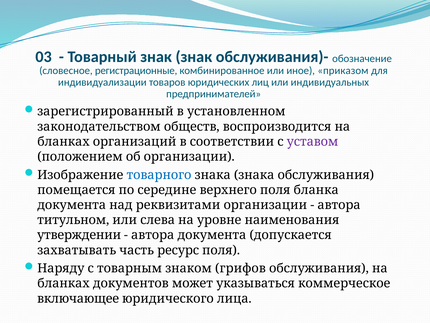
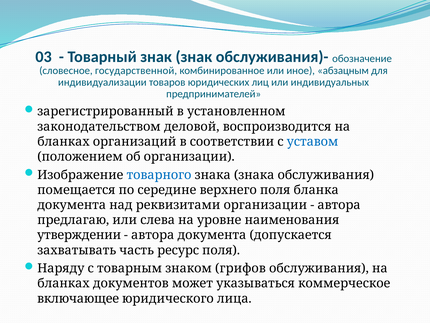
регистрационные: регистрационные -> государственной
приказом: приказом -> абзацным
обществ: обществ -> деловой
уставом colour: purple -> blue
титульном: титульном -> предлагаю
